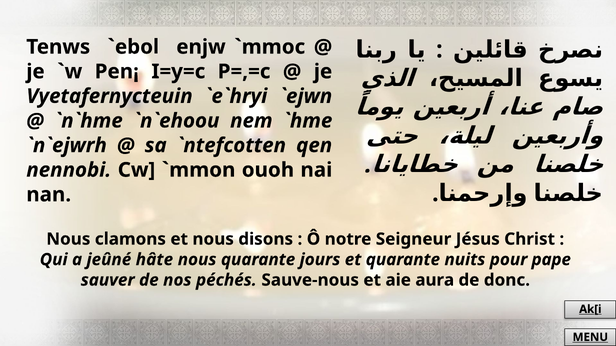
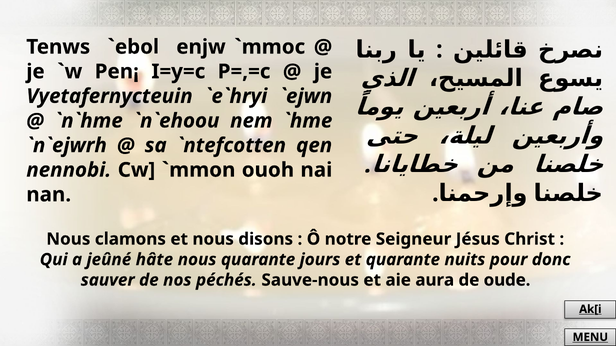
pape: pape -> donc
donc: donc -> oude
